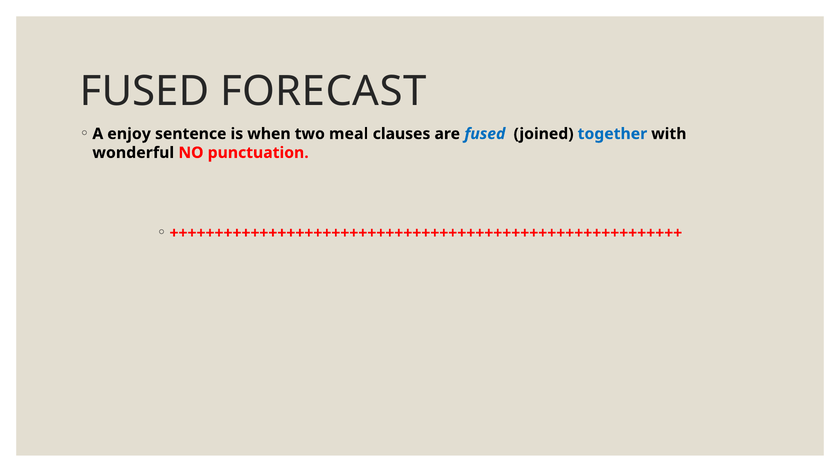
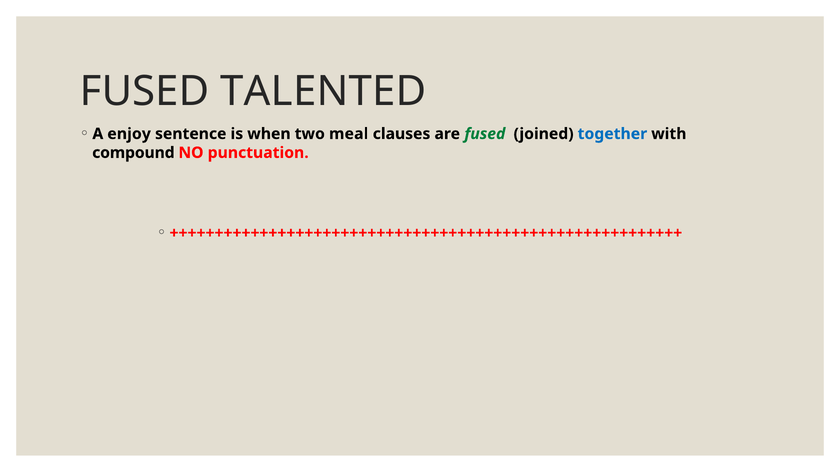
FORECAST: FORECAST -> TALENTED
fused at (485, 134) colour: blue -> green
wonderful: wonderful -> compound
